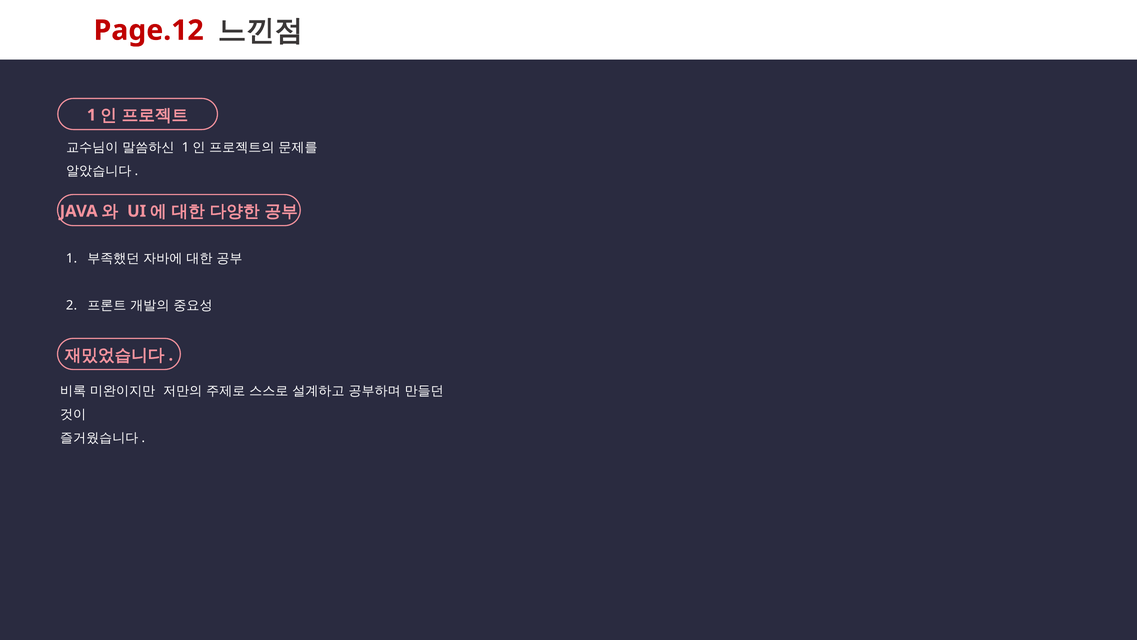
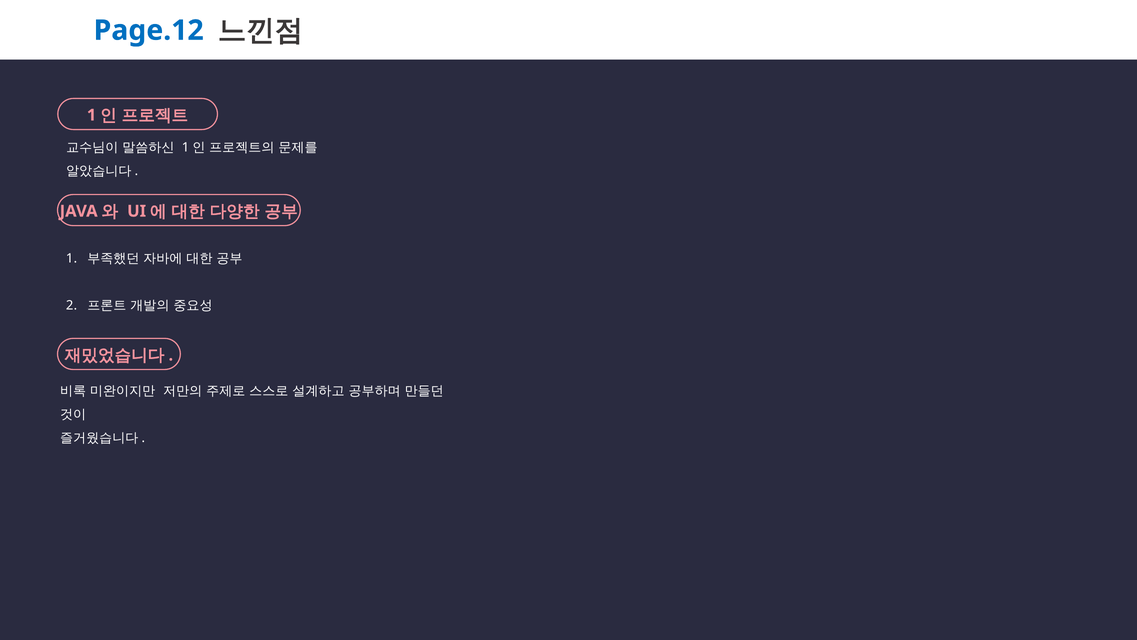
Page.12 colour: red -> blue
